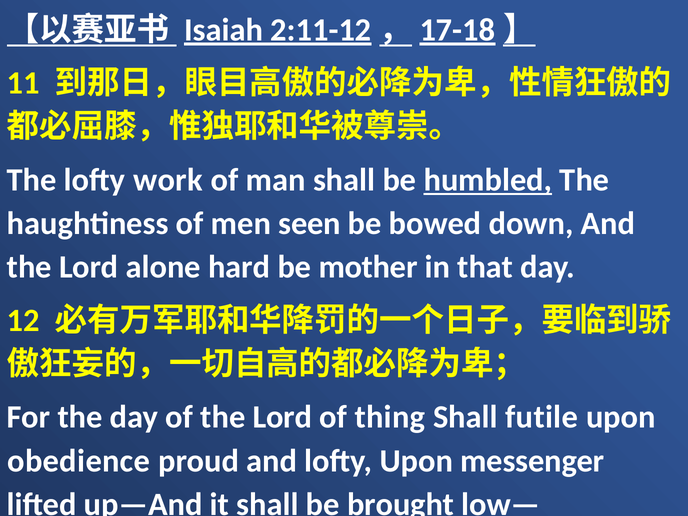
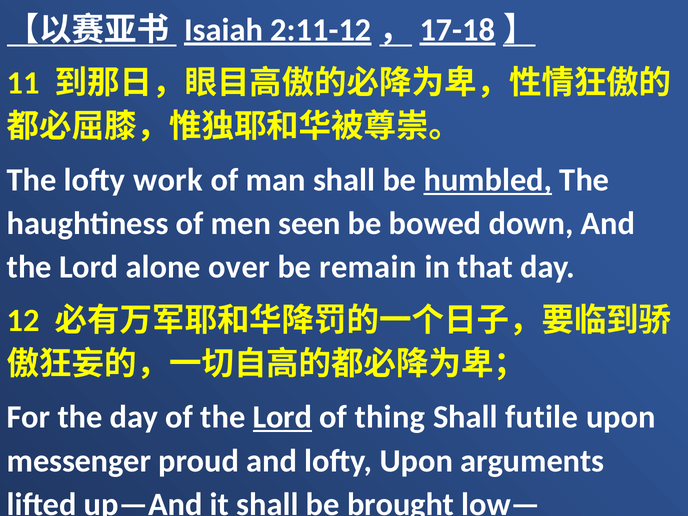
hard: hard -> over
mother: mother -> remain
Lord at (282, 417) underline: none -> present
obedience: obedience -> messenger
messenger: messenger -> arguments
